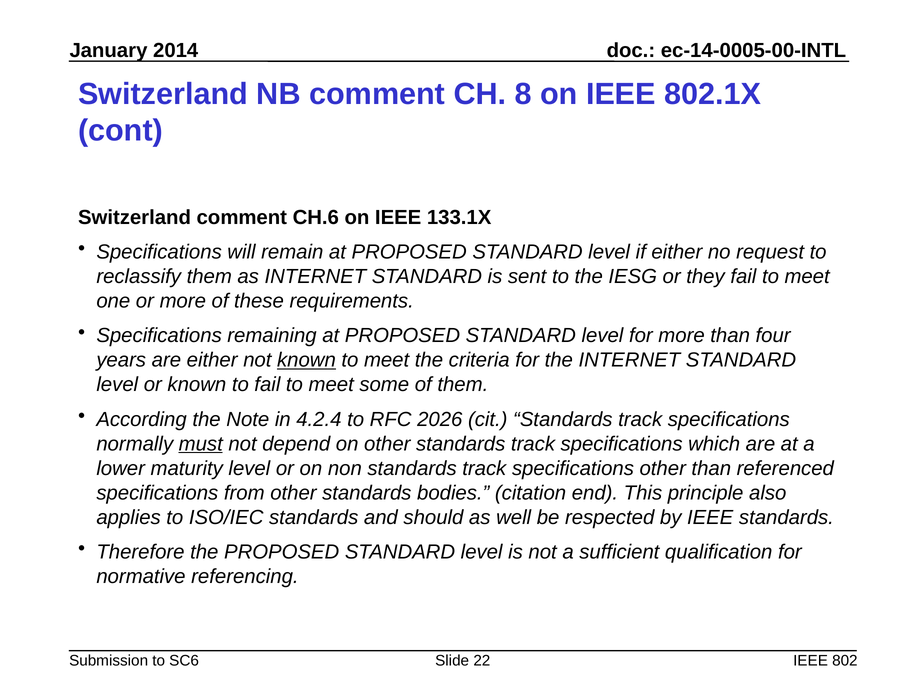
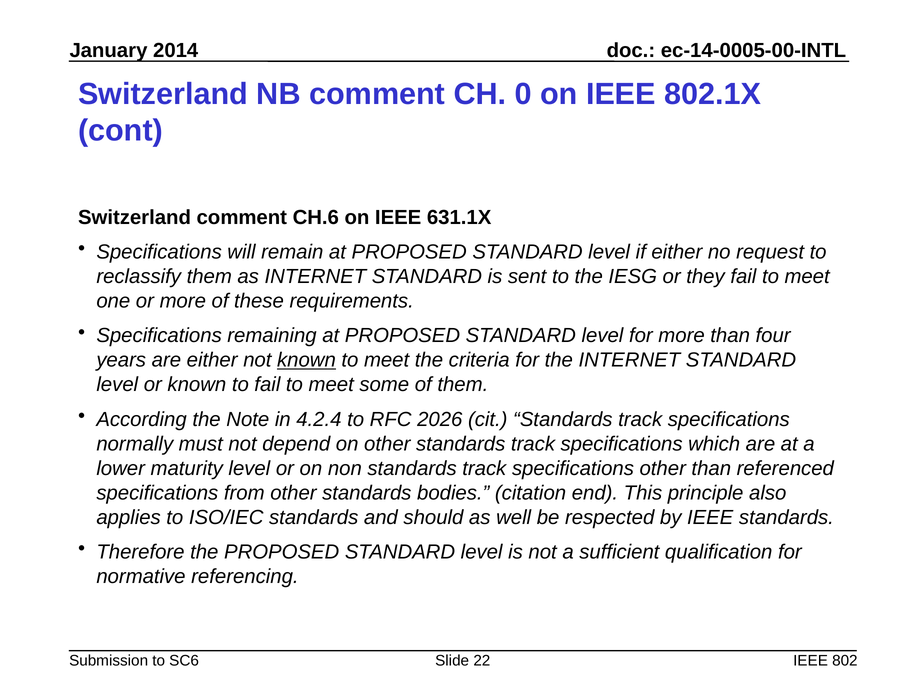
8: 8 -> 0
133.1X: 133.1X -> 631.1X
must underline: present -> none
